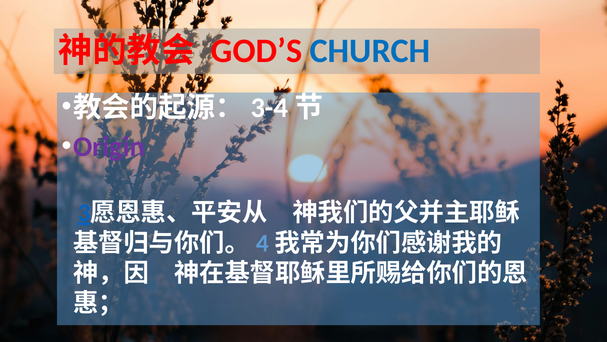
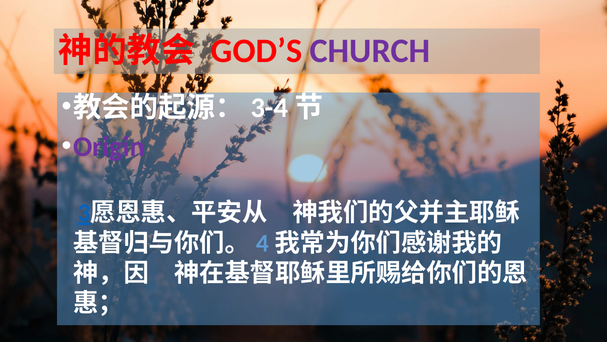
CHURCH colour: blue -> purple
